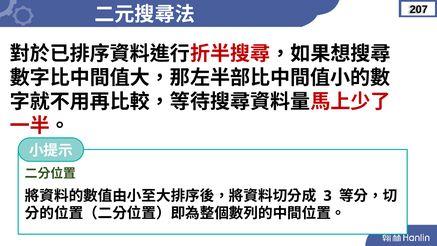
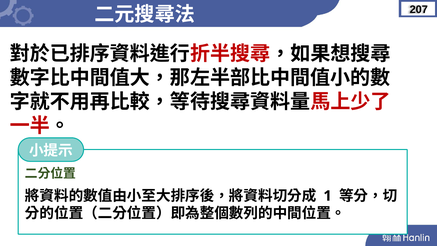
3: 3 -> 1
